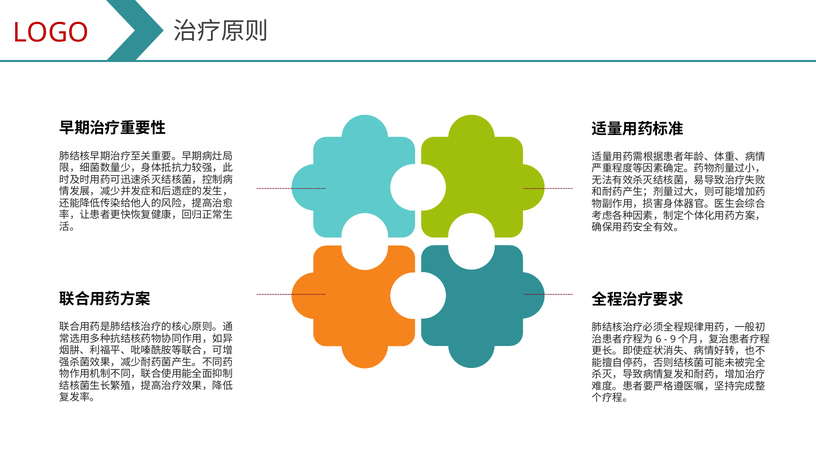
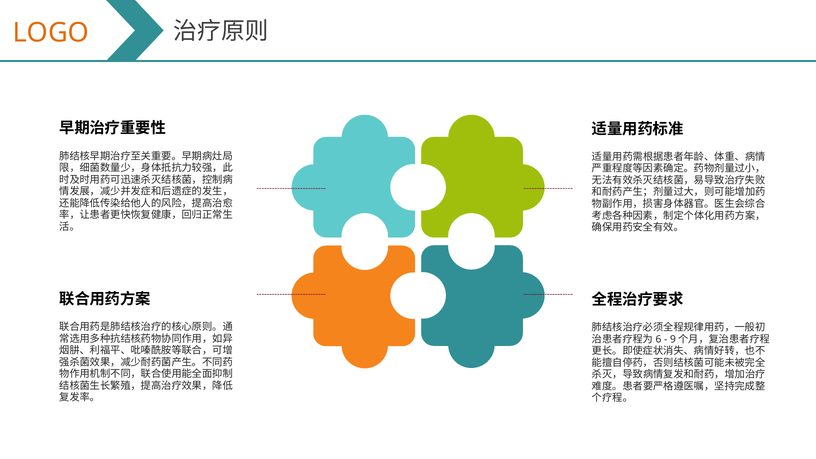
LOGO colour: red -> orange
